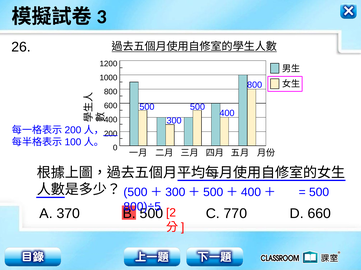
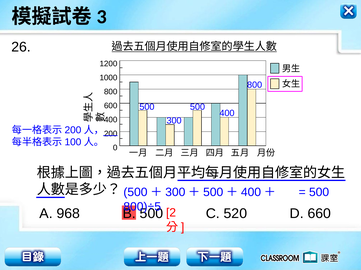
370: 370 -> 968
770: 770 -> 520
